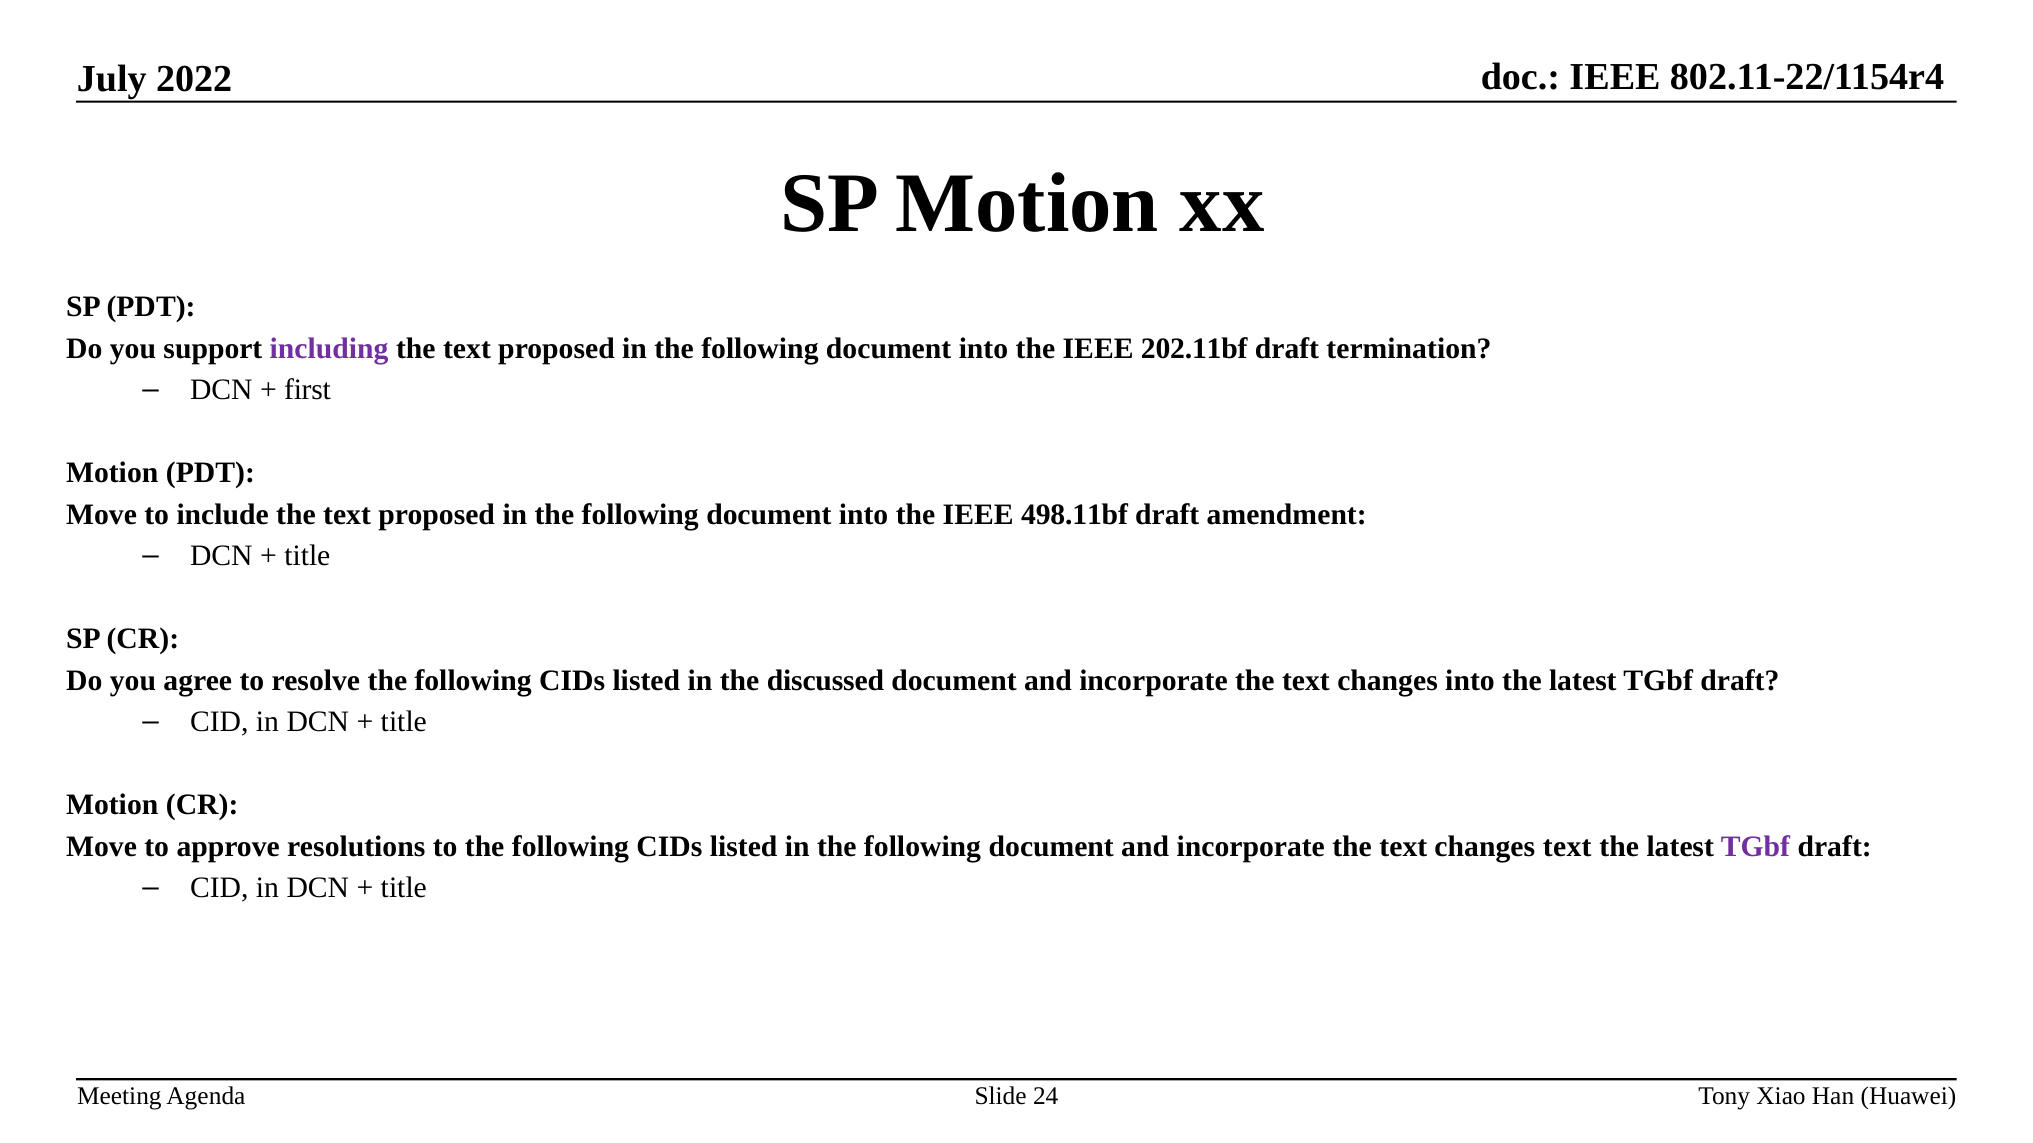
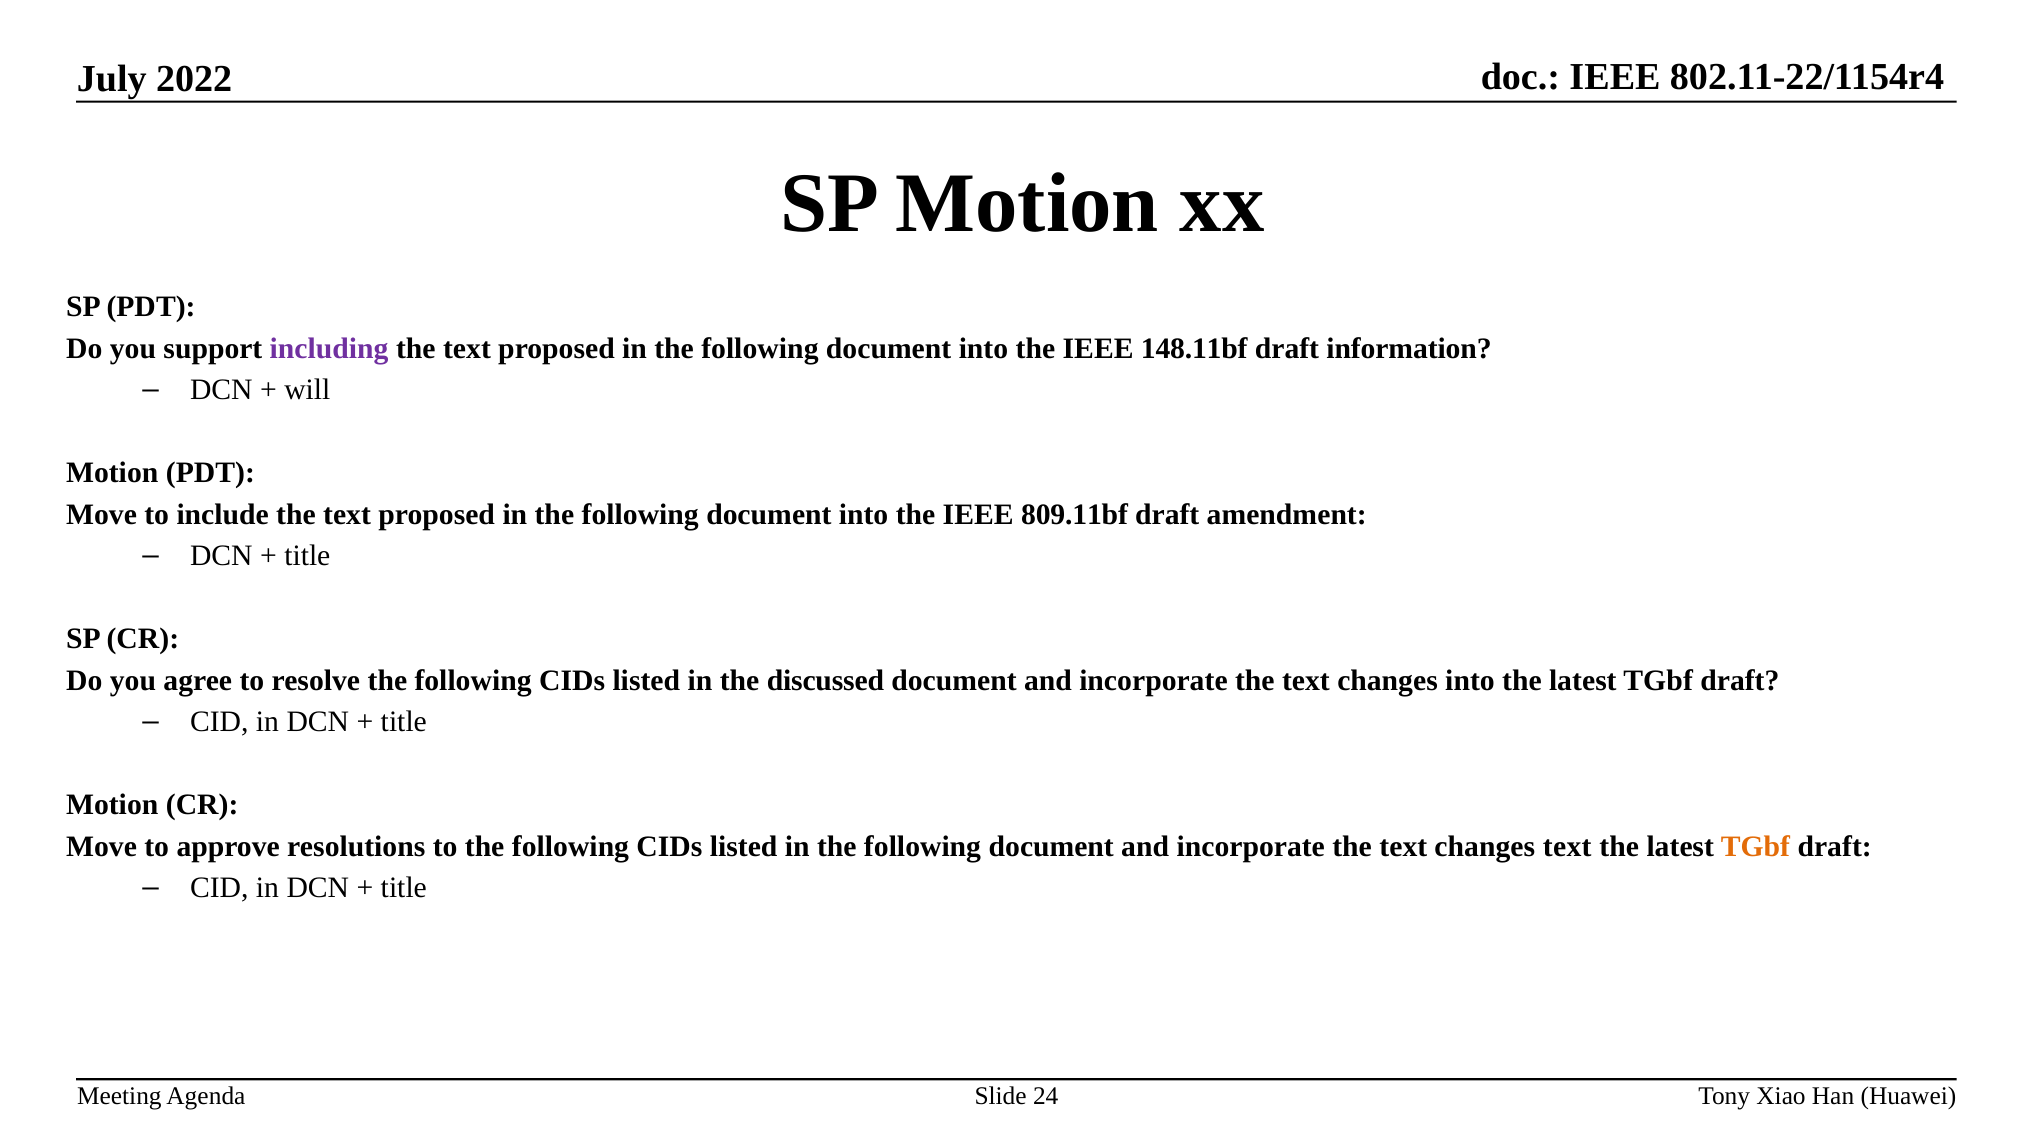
202.11bf: 202.11bf -> 148.11bf
termination: termination -> information
first: first -> will
498.11bf: 498.11bf -> 809.11bf
TGbf at (1756, 847) colour: purple -> orange
